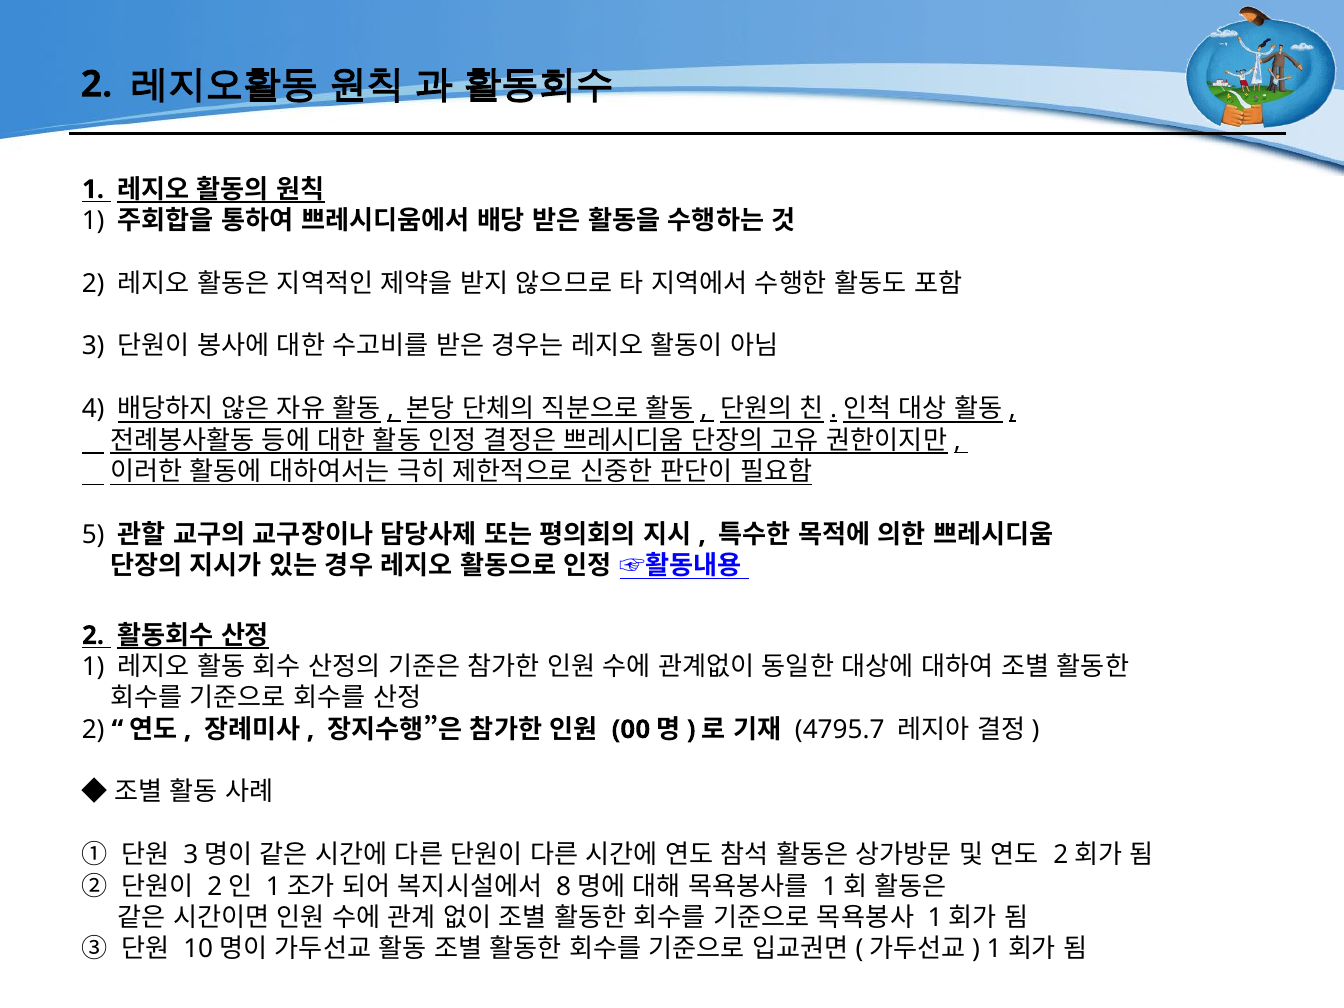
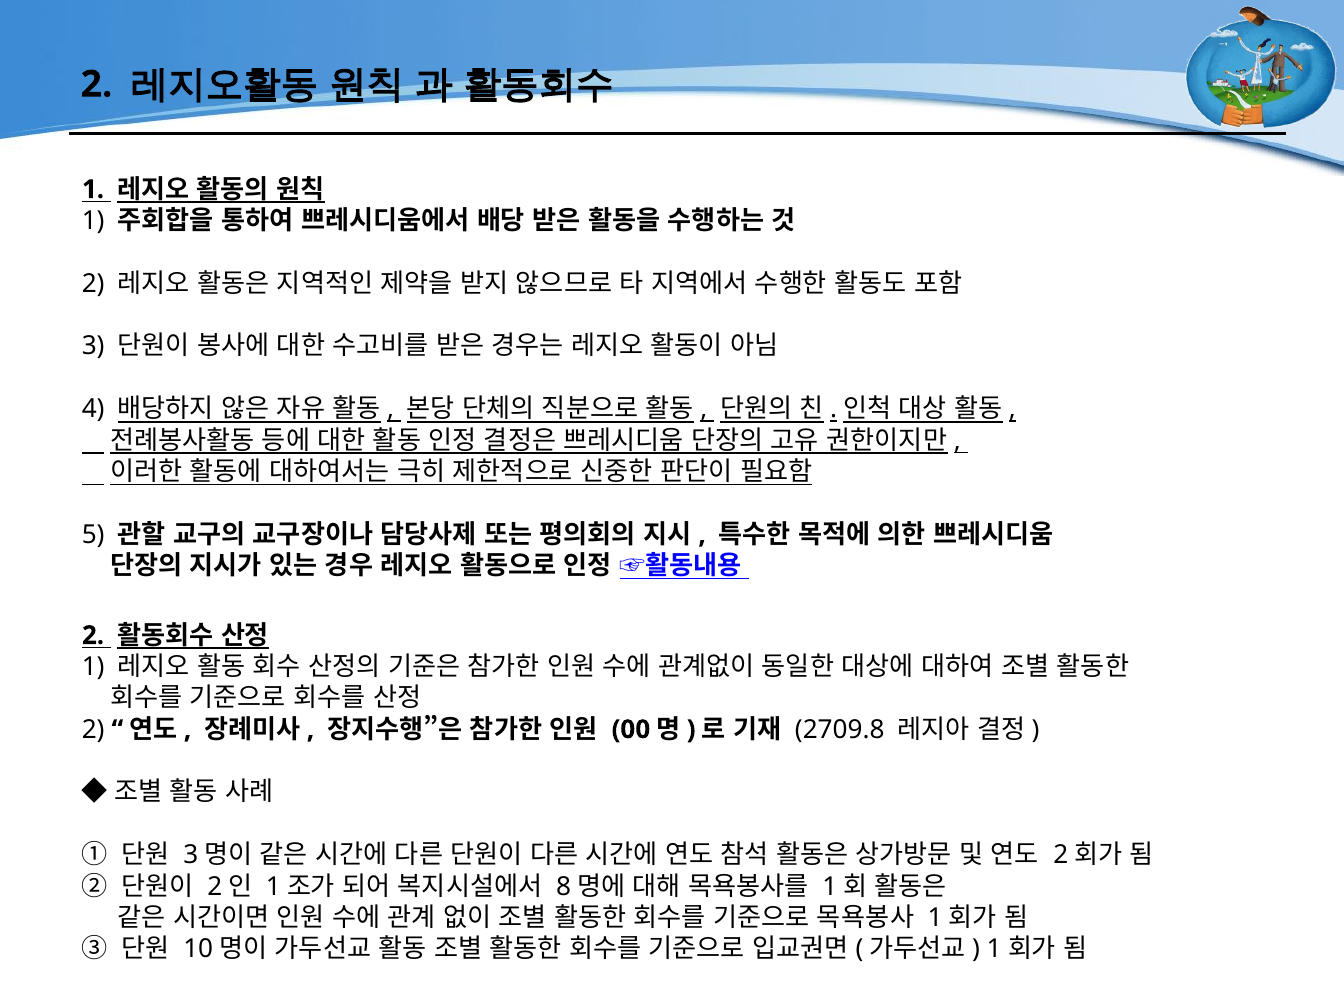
4795.7: 4795.7 -> 2709.8
